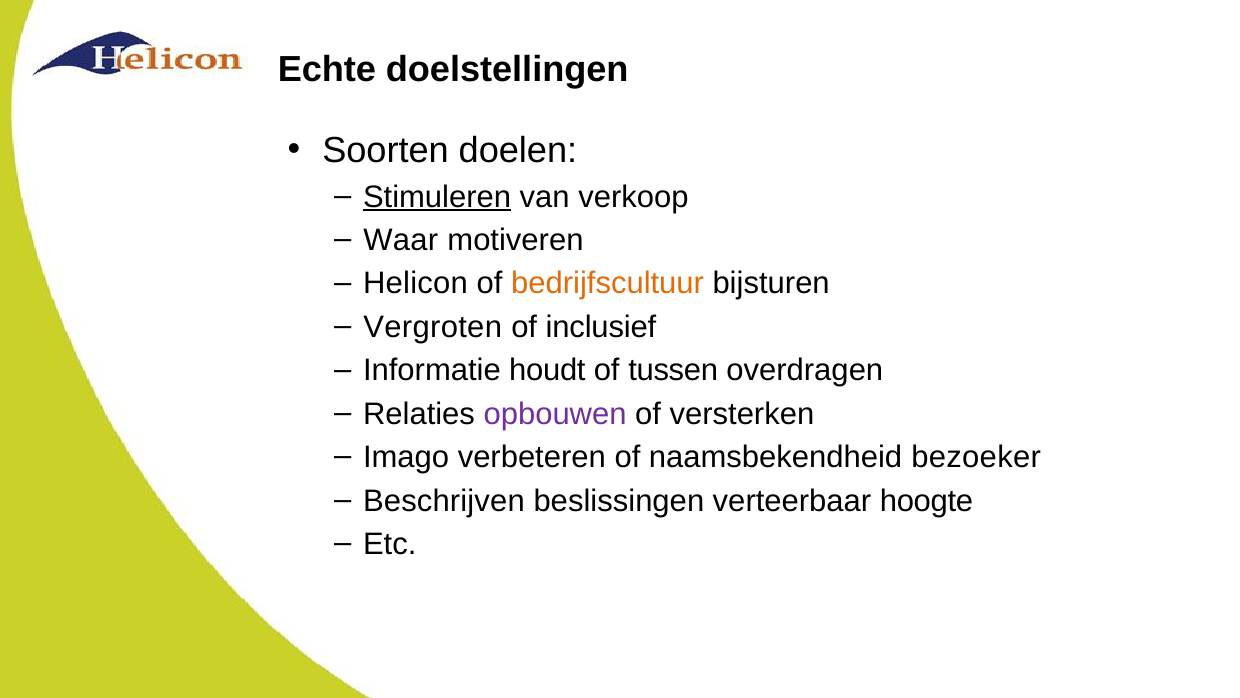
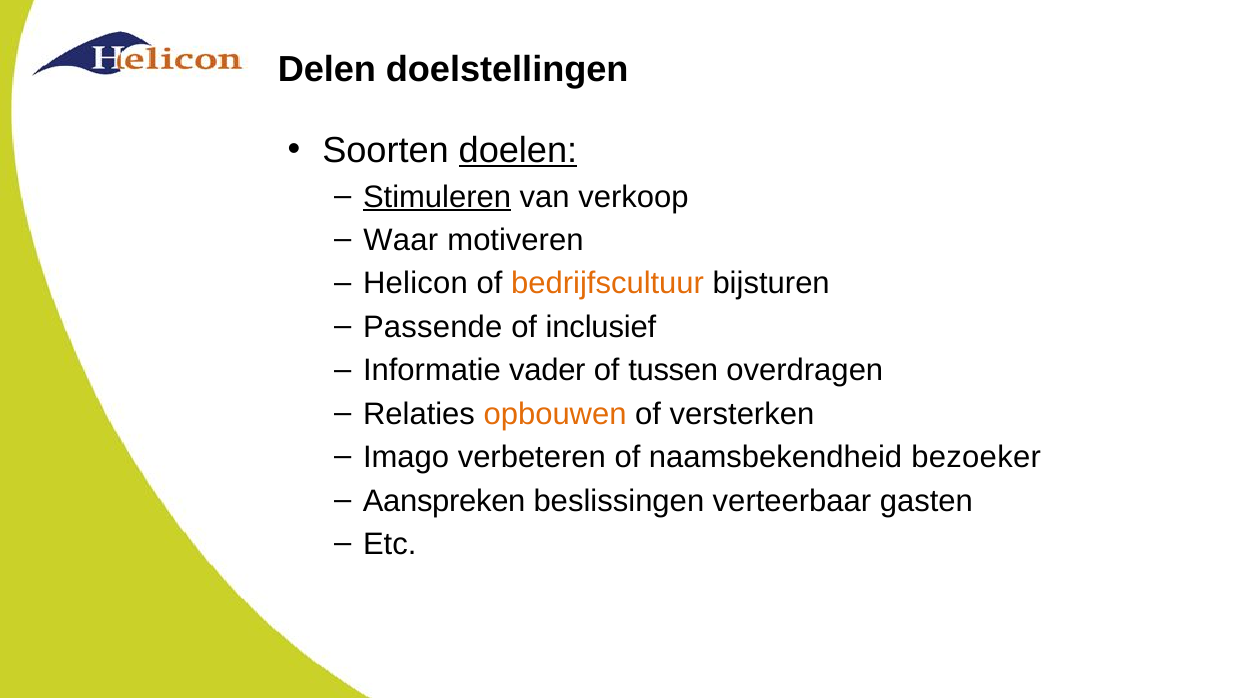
Echte: Echte -> Delen
doelen underline: none -> present
Vergroten: Vergroten -> Passende
houdt: houdt -> vader
opbouwen colour: purple -> orange
Beschrijven: Beschrijven -> Aanspreken
hoogte: hoogte -> gasten
